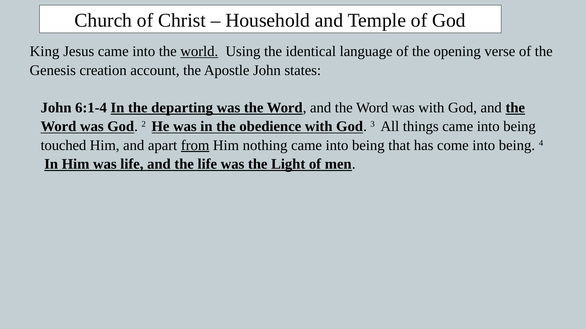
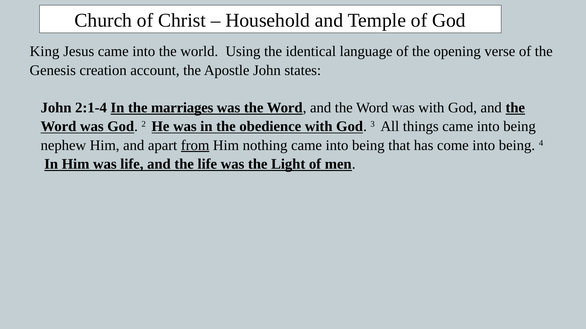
world underline: present -> none
6:1-4: 6:1-4 -> 2:1-4
departing: departing -> marriages
touched: touched -> nephew
